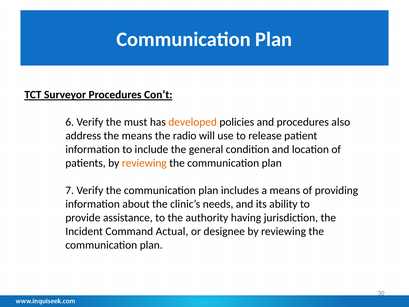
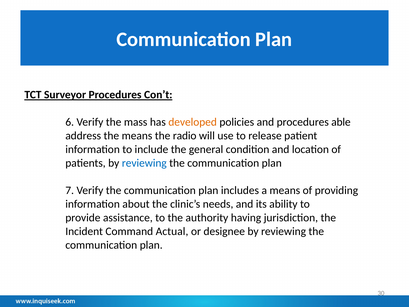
must: must -> mass
also: also -> able
reviewing at (144, 163) colour: orange -> blue
